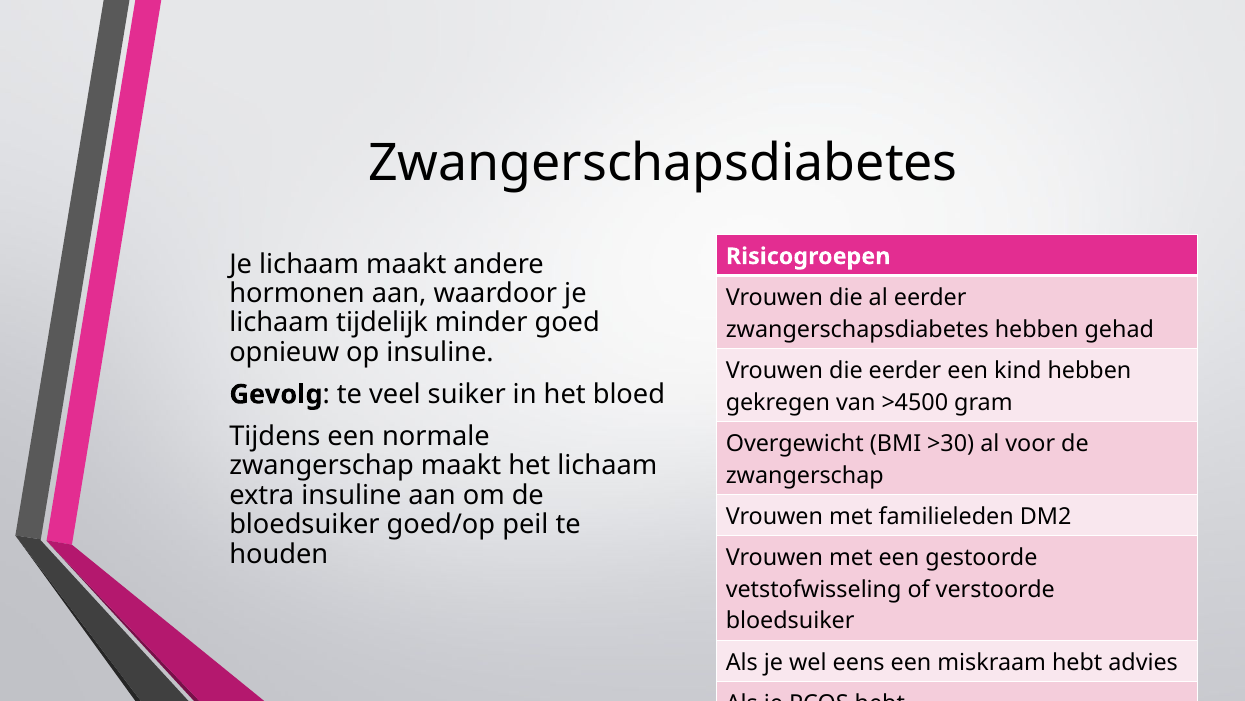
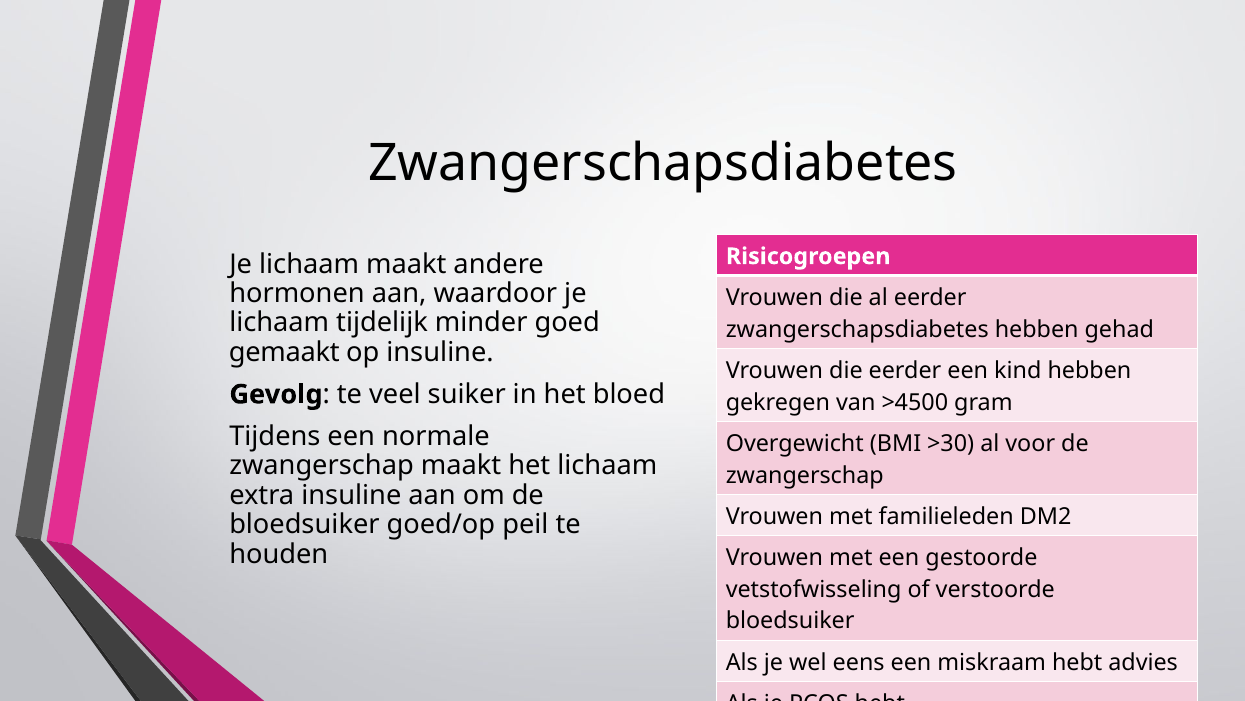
opnieuw: opnieuw -> gemaakt
